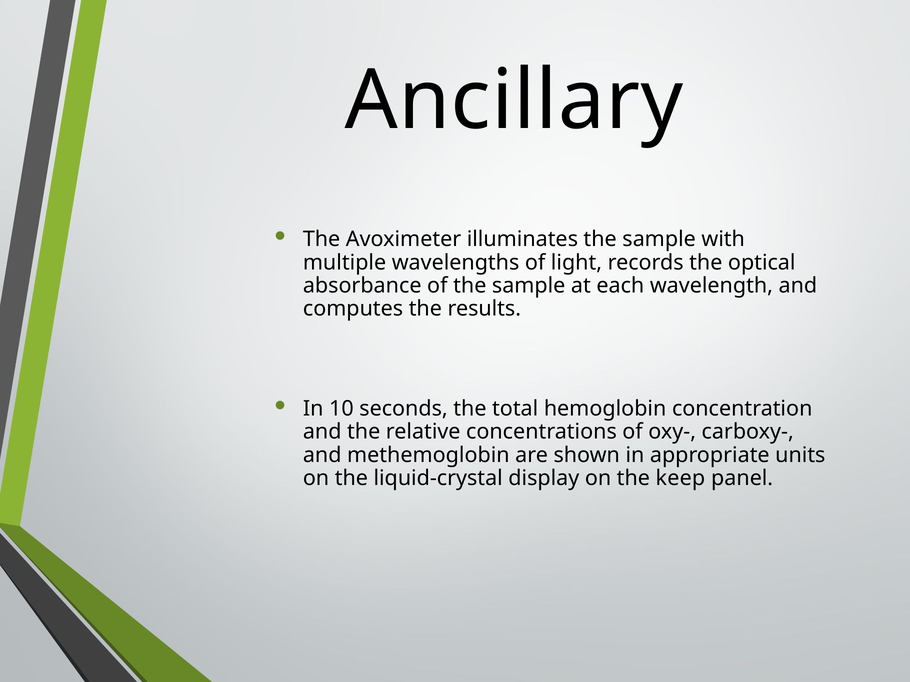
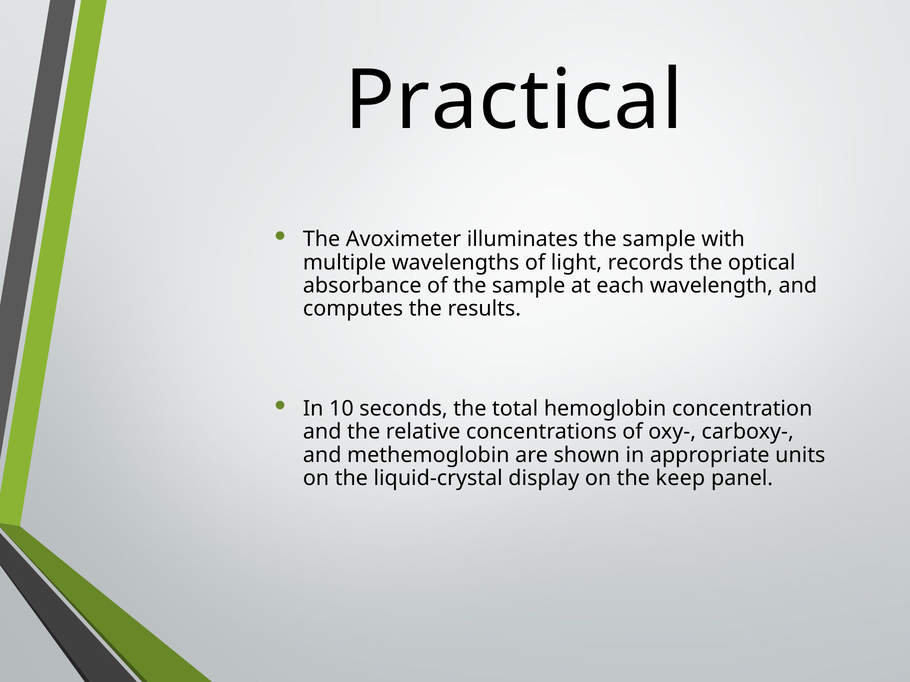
Ancillary: Ancillary -> Practical
